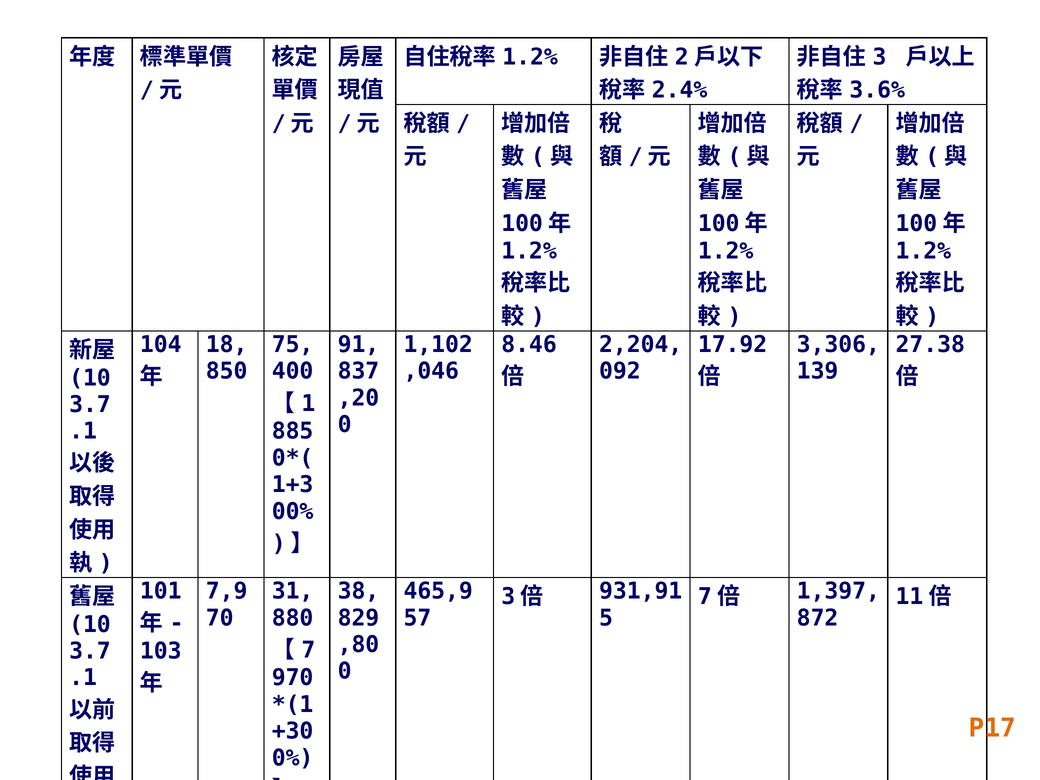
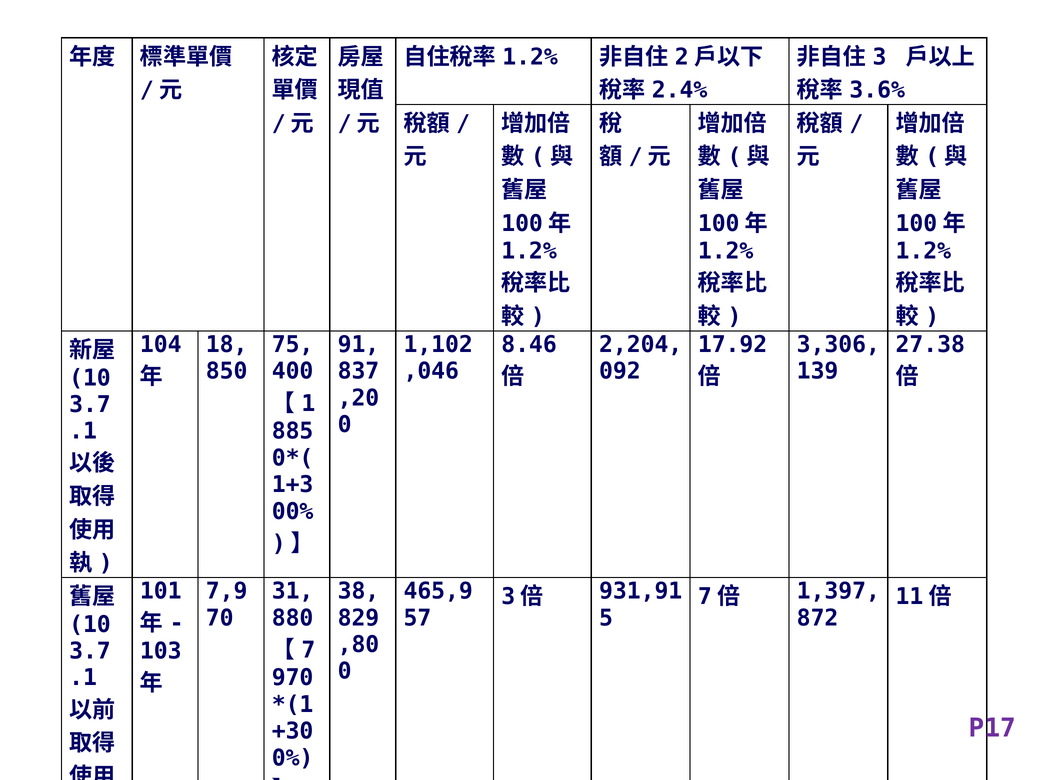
P17 colour: orange -> purple
